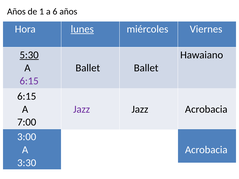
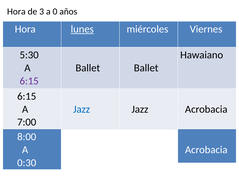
Años at (16, 11): Años -> Hora
1: 1 -> 3
6: 6 -> 0
5:30 underline: present -> none
Jazz at (82, 109) colour: purple -> blue
3:00: 3:00 -> 8:00
3:30: 3:30 -> 0:30
